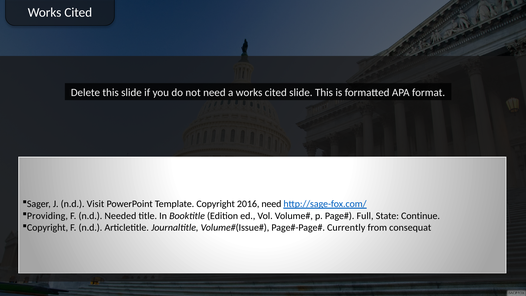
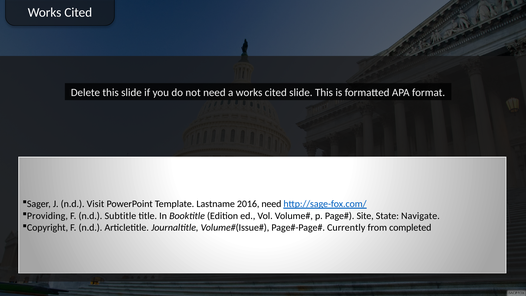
Template Copyright: Copyright -> Lastname
Needed: Needed -> Subtitle
Full: Full -> Site
Continue: Continue -> Navigate
consequat: consequat -> completed
